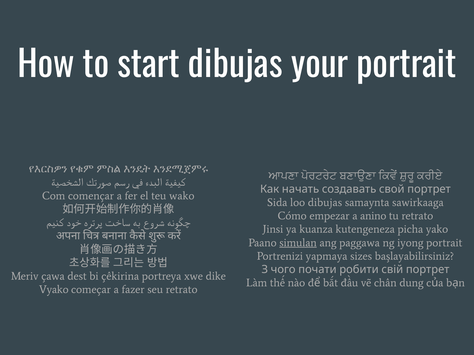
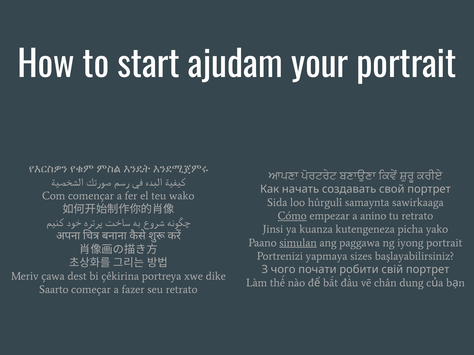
start dibujas: dibujas -> ajudam
loo dibujas: dibujas -> hûrgulî
Cómo underline: none -> present
Vyako: Vyako -> Saarto
